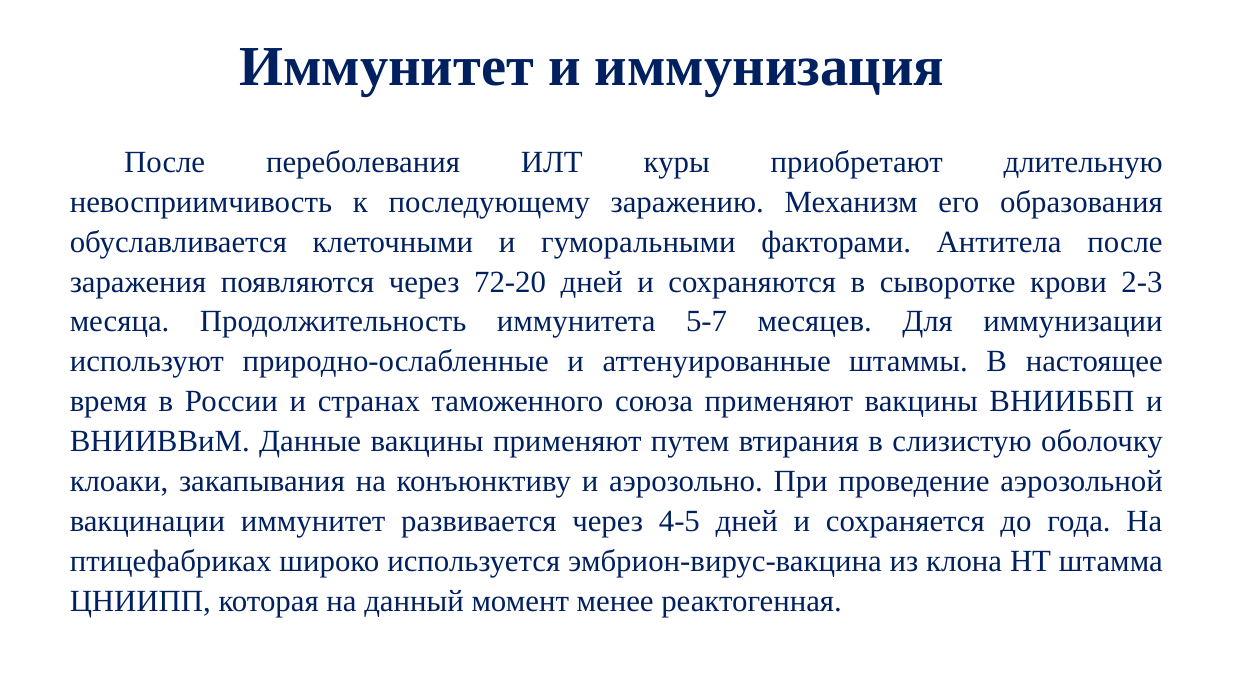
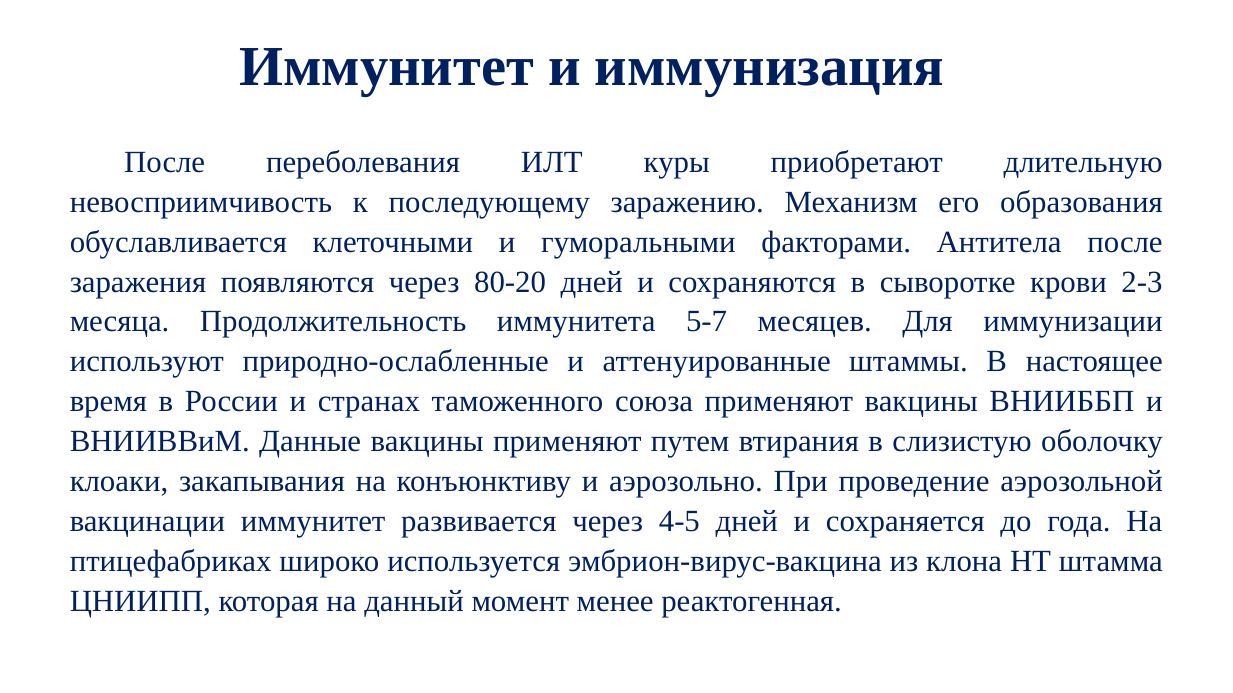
72-20: 72-20 -> 80-20
